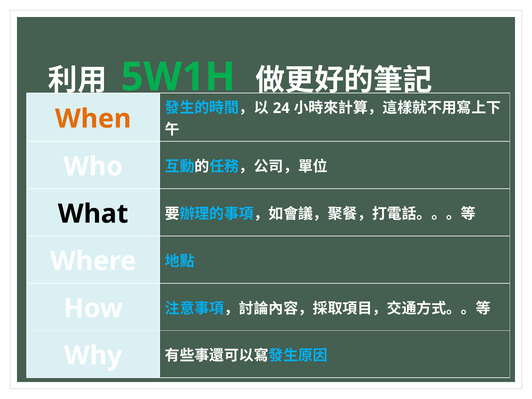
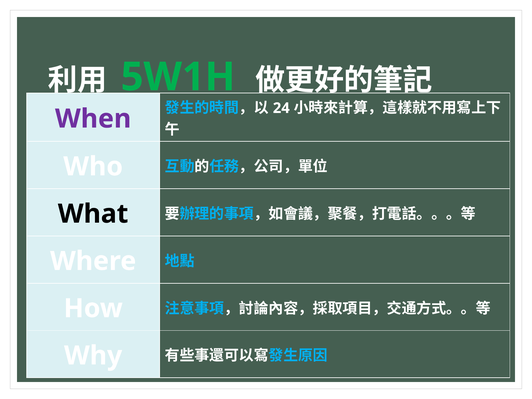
When colour: orange -> purple
